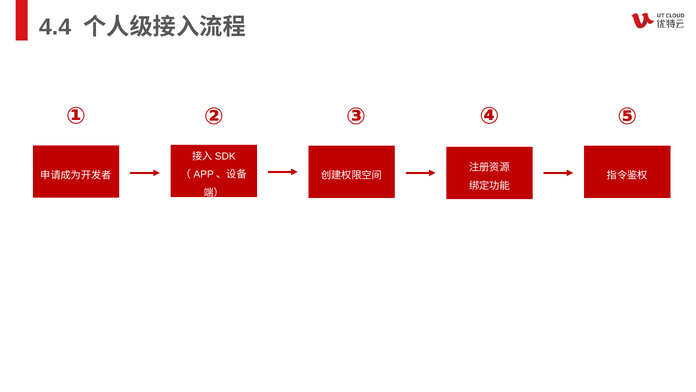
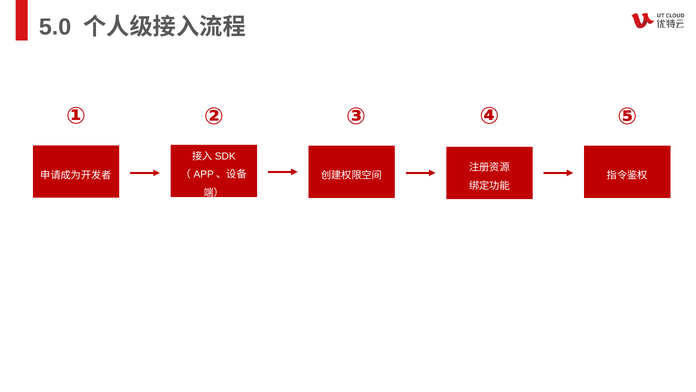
4.4: 4.4 -> 5.0
